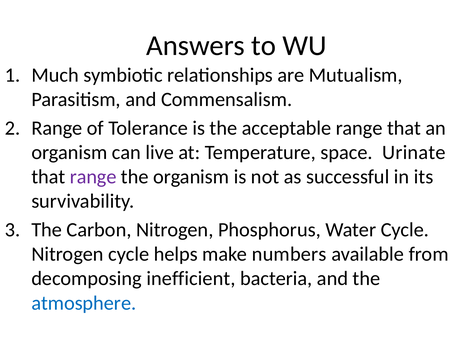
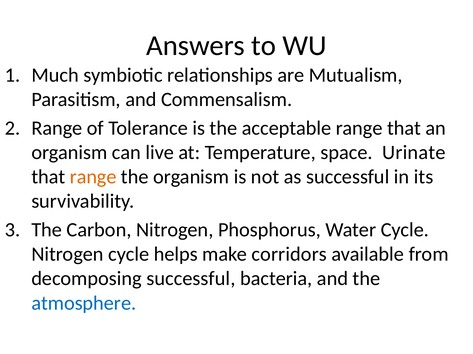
range at (93, 177) colour: purple -> orange
numbers: numbers -> corridors
decomposing inefficient: inefficient -> successful
